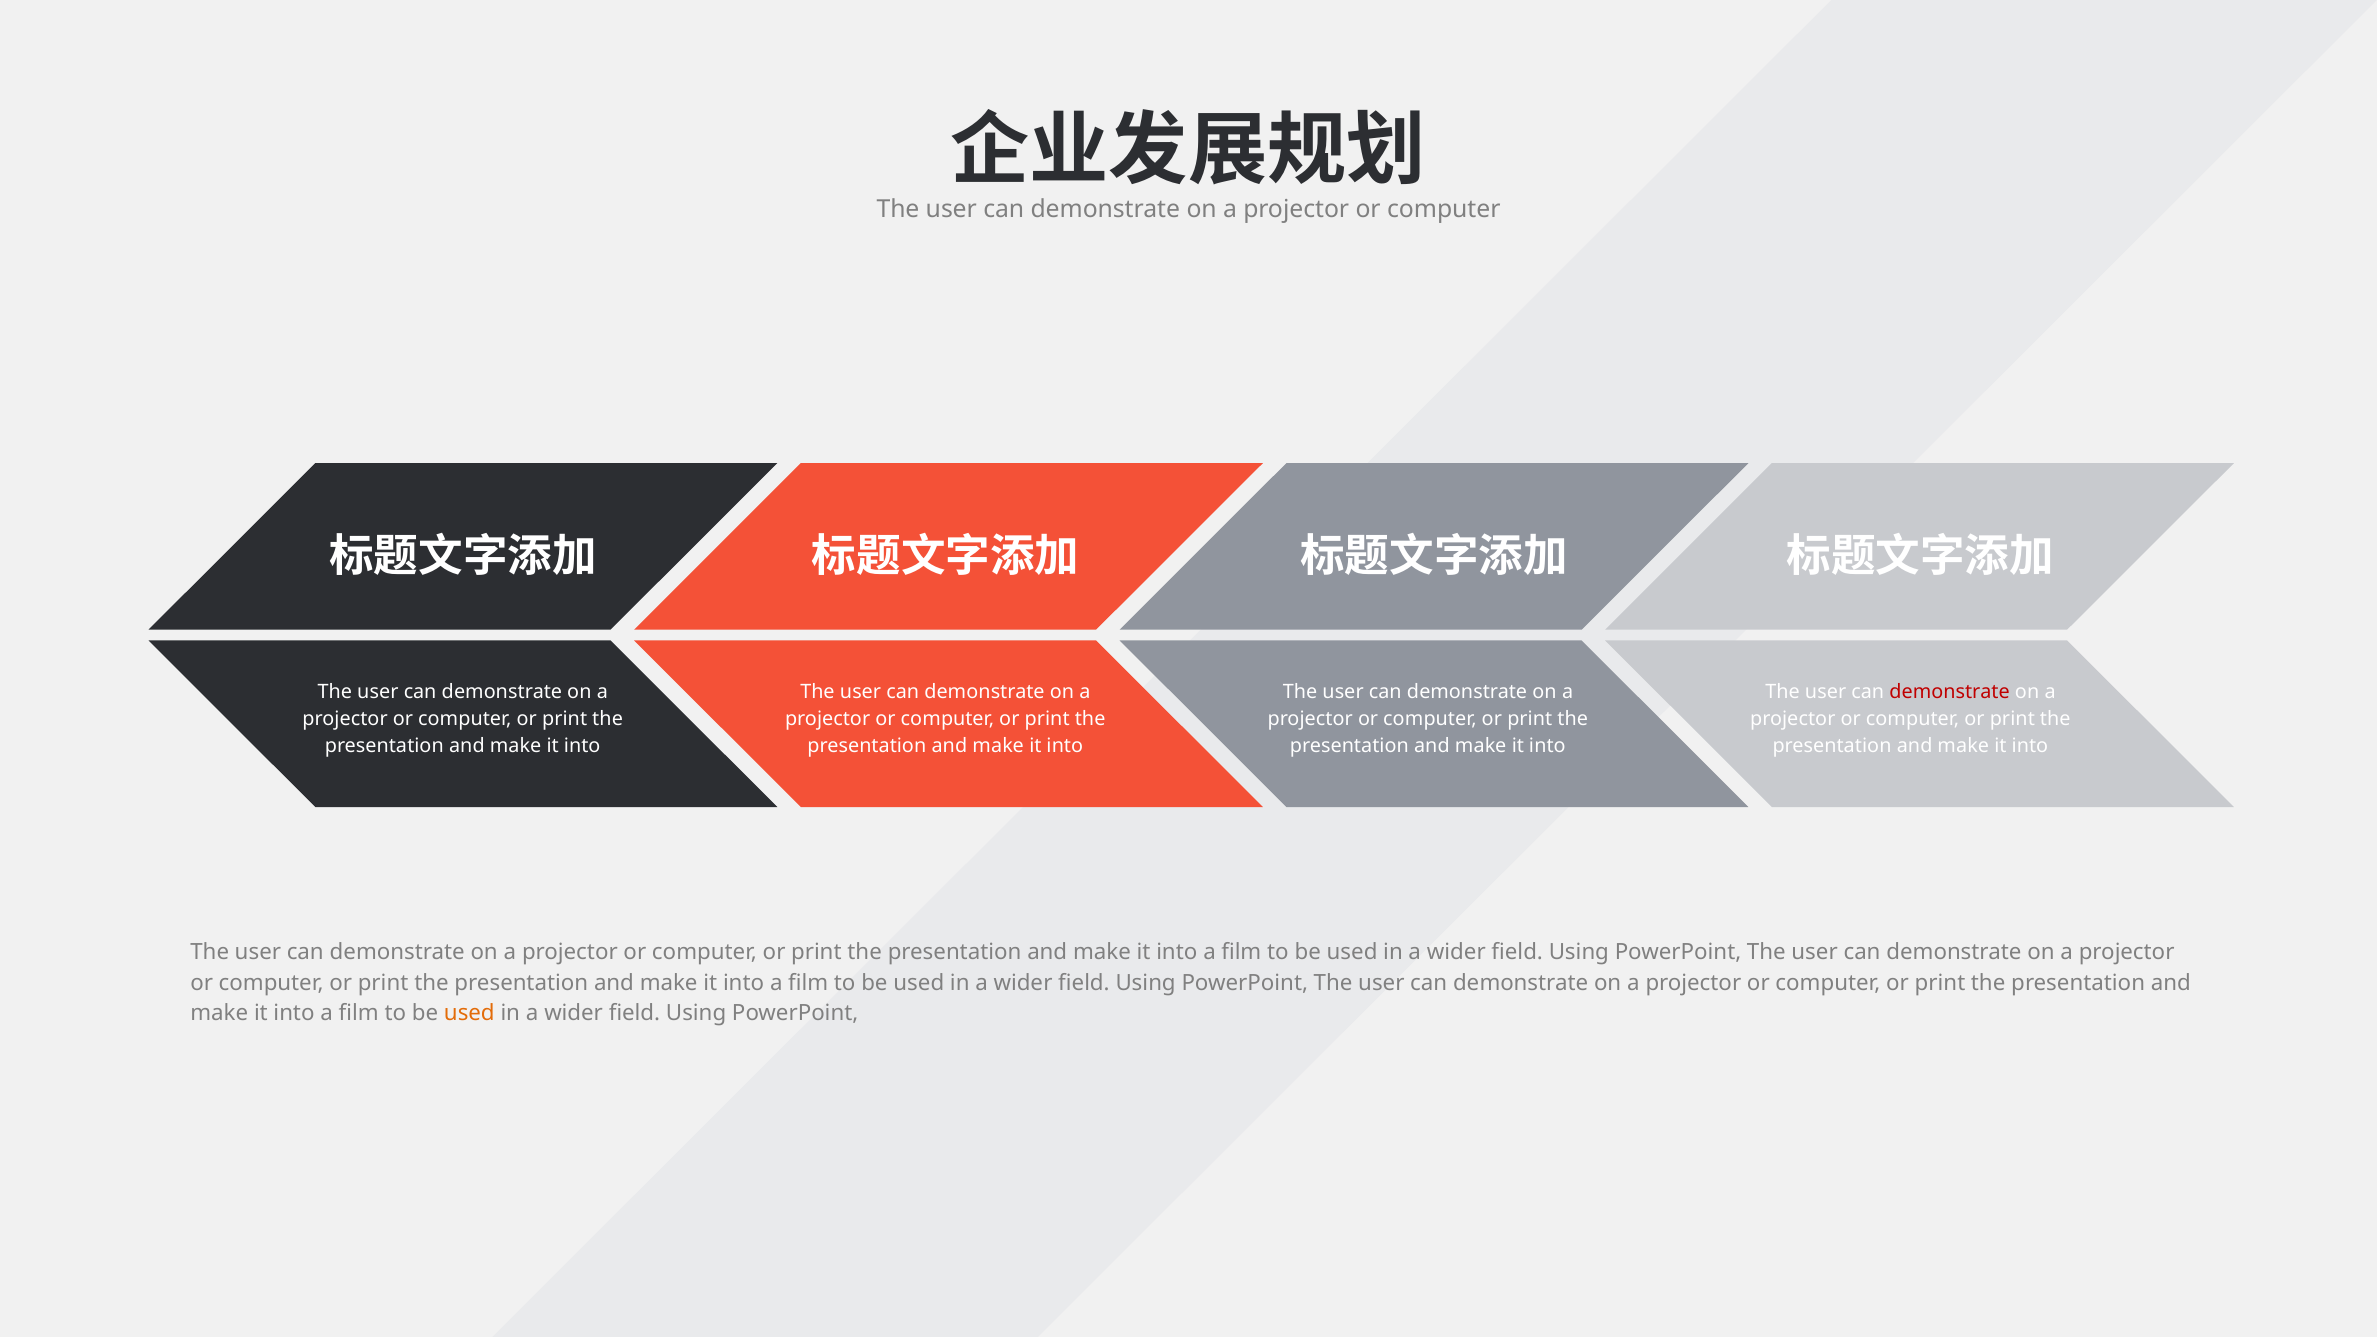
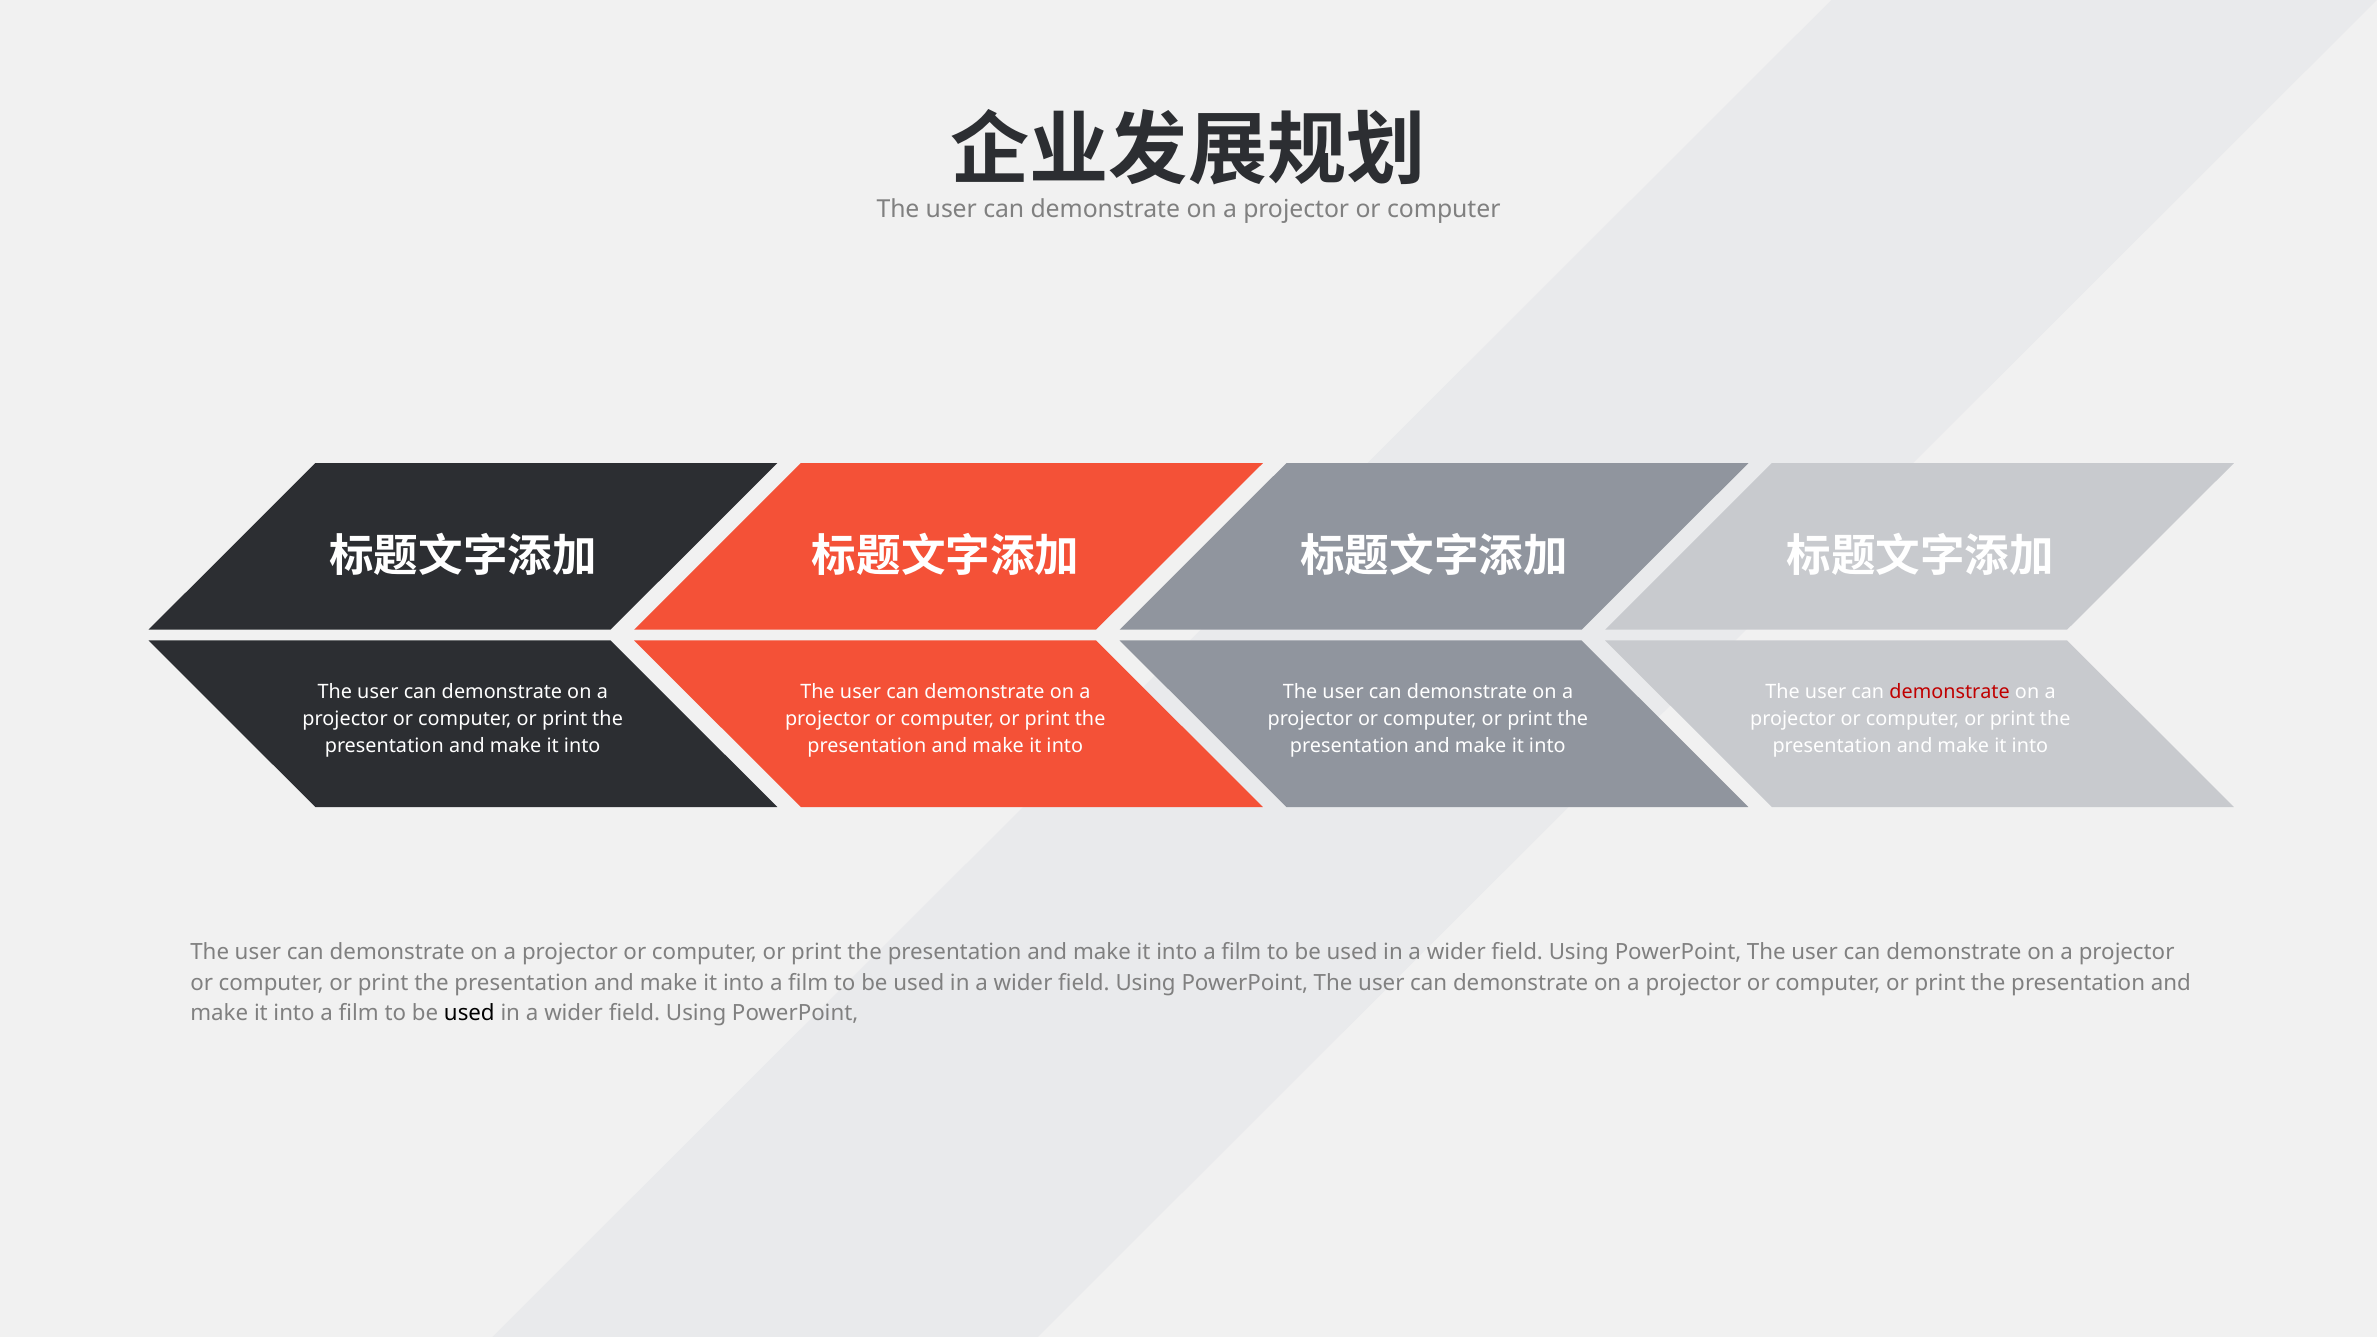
used at (469, 1013) colour: orange -> black
